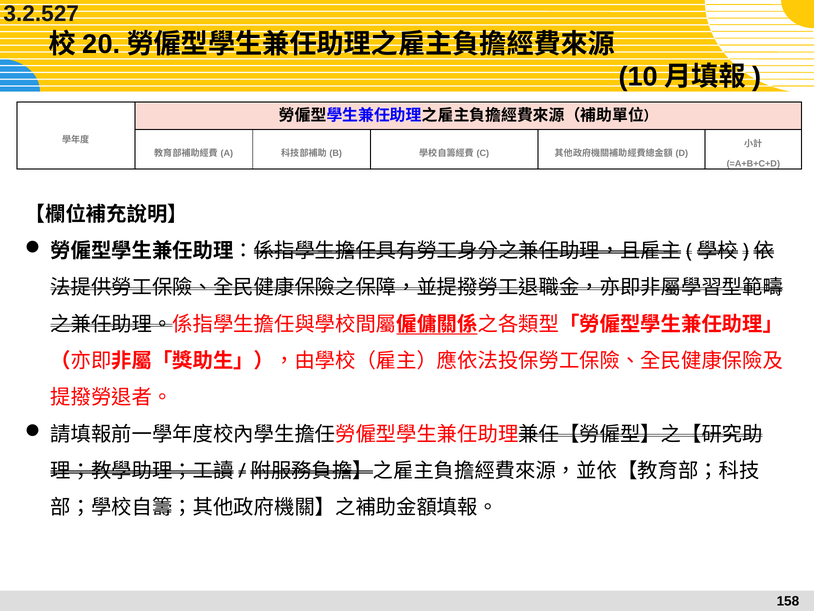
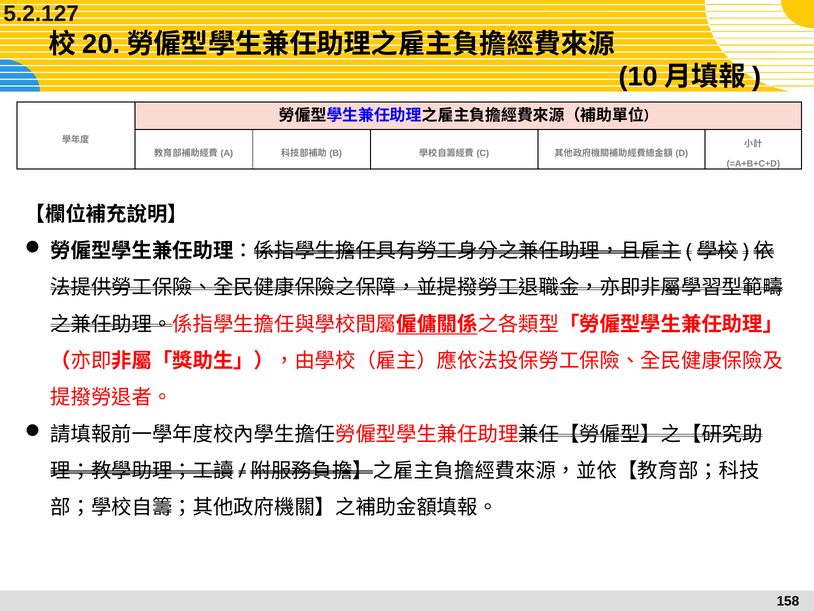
3.2.527: 3.2.527 -> 5.2.127
